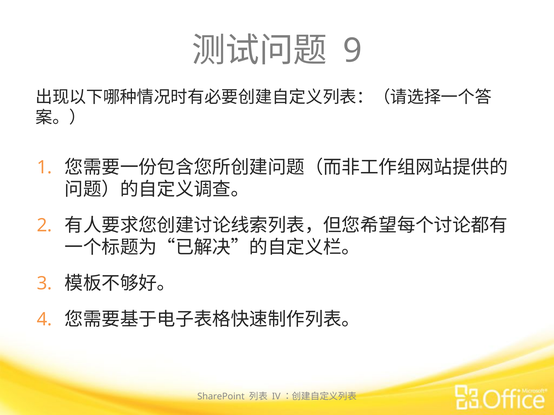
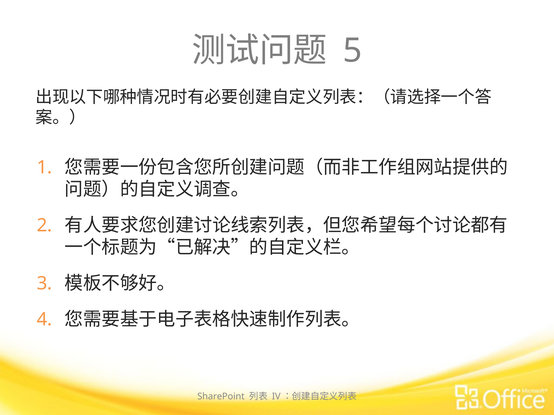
9: 9 -> 5
